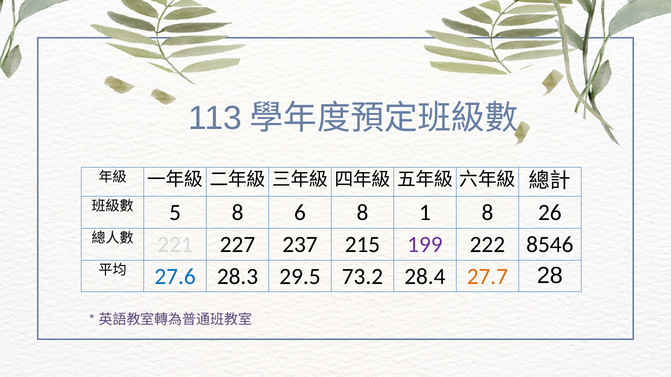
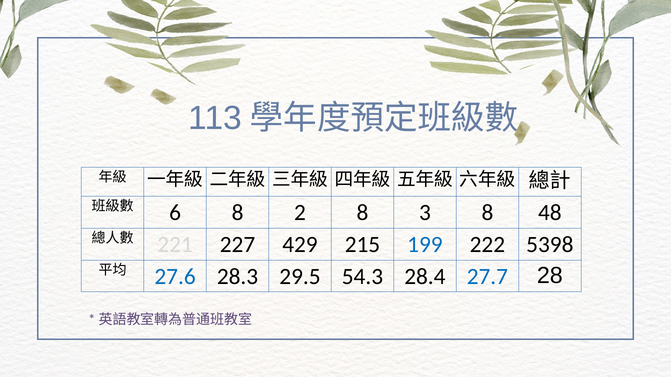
5: 5 -> 6
6: 6 -> 2
1: 1 -> 3
26: 26 -> 48
237: 237 -> 429
199 colour: purple -> blue
8546: 8546 -> 5398
73.2: 73.2 -> 54.3
27.7 colour: orange -> blue
